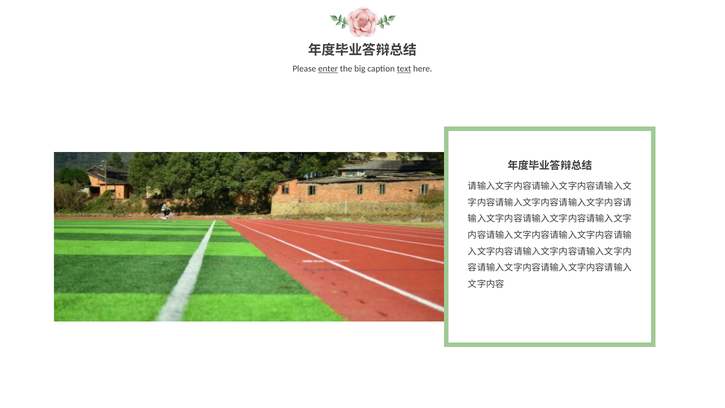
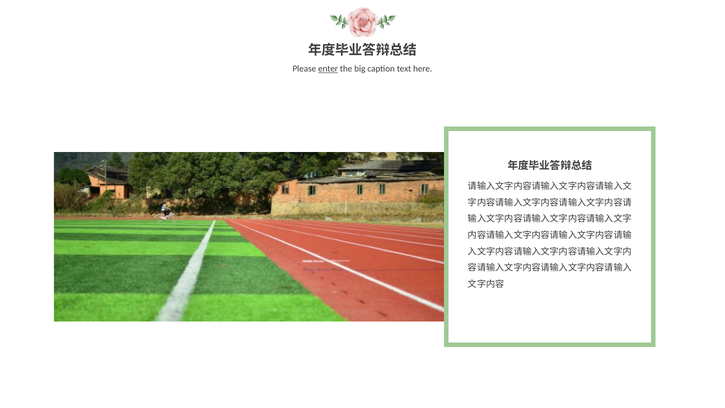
text underline: present -> none
